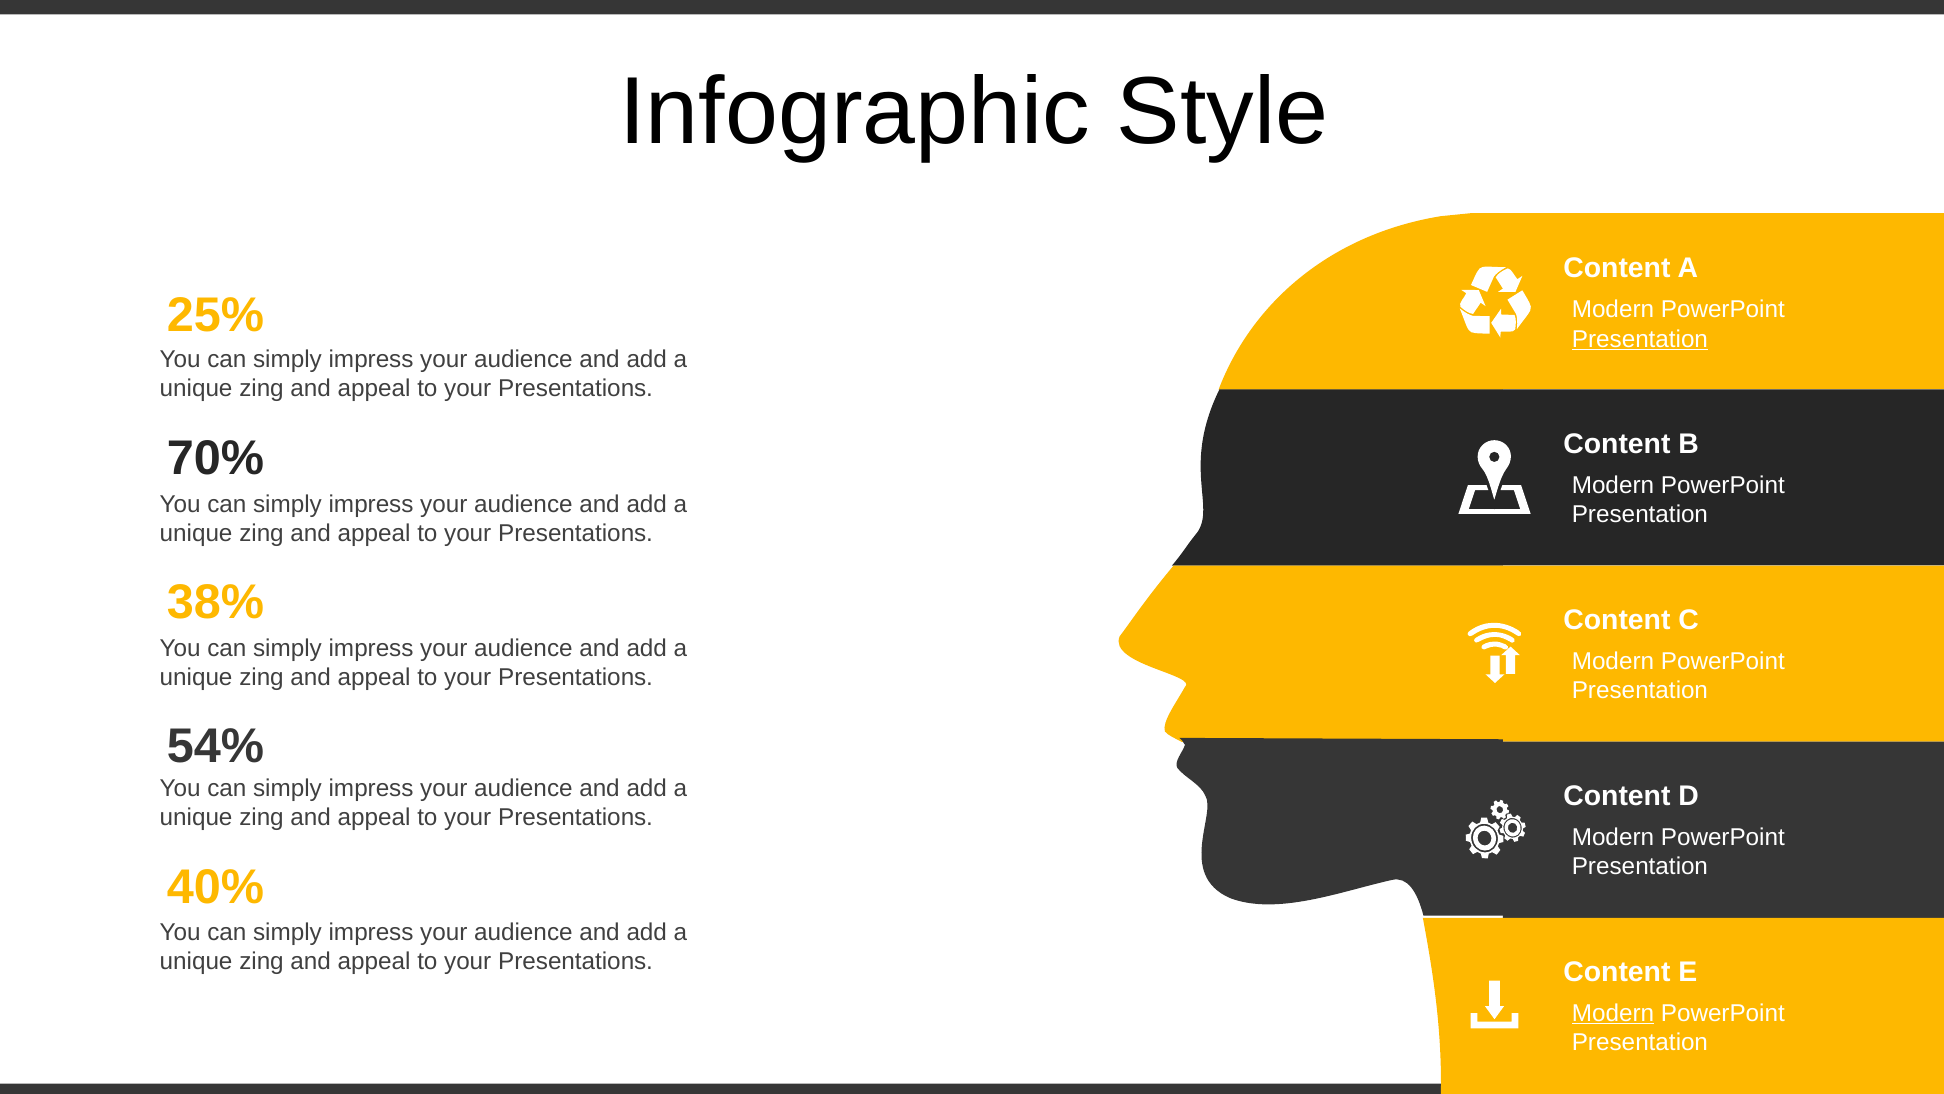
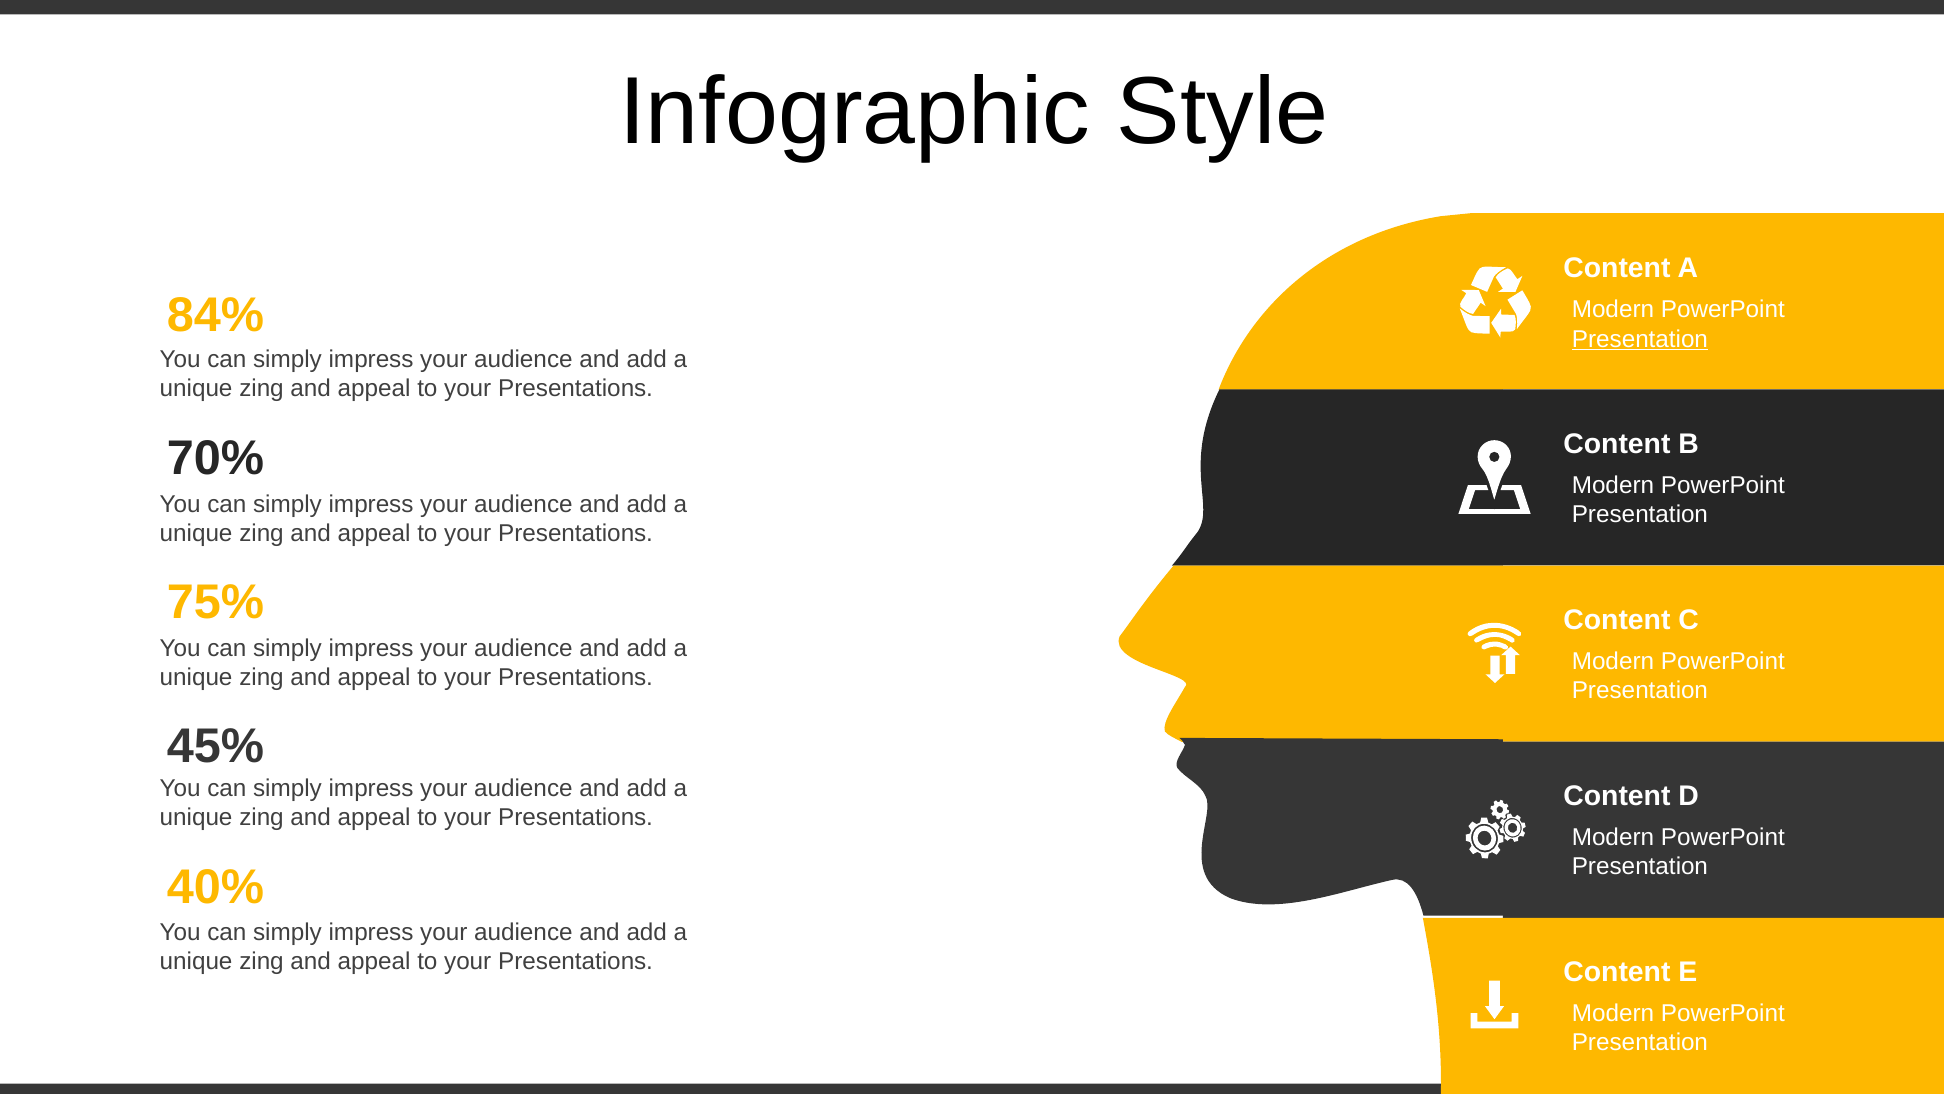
25%: 25% -> 84%
38%: 38% -> 75%
54%: 54% -> 45%
Modern at (1613, 1013) underline: present -> none
